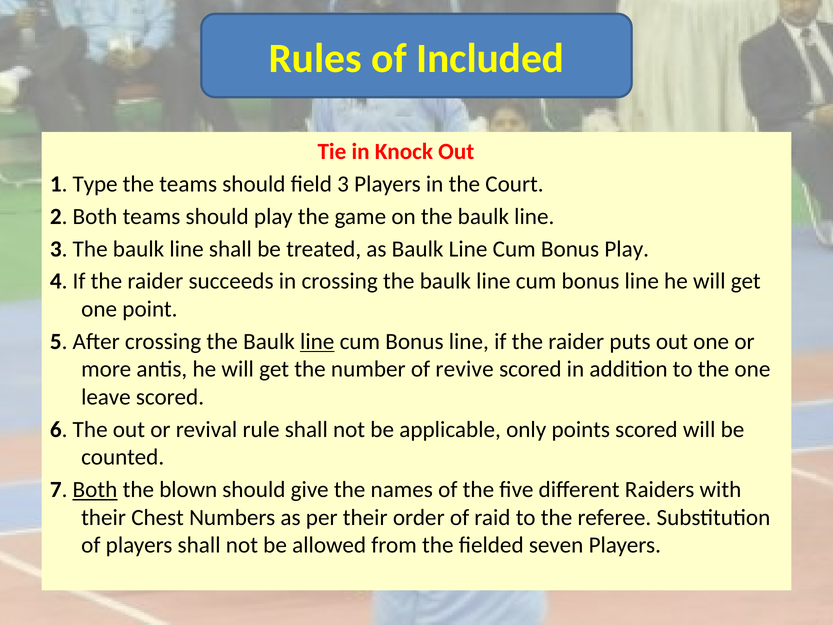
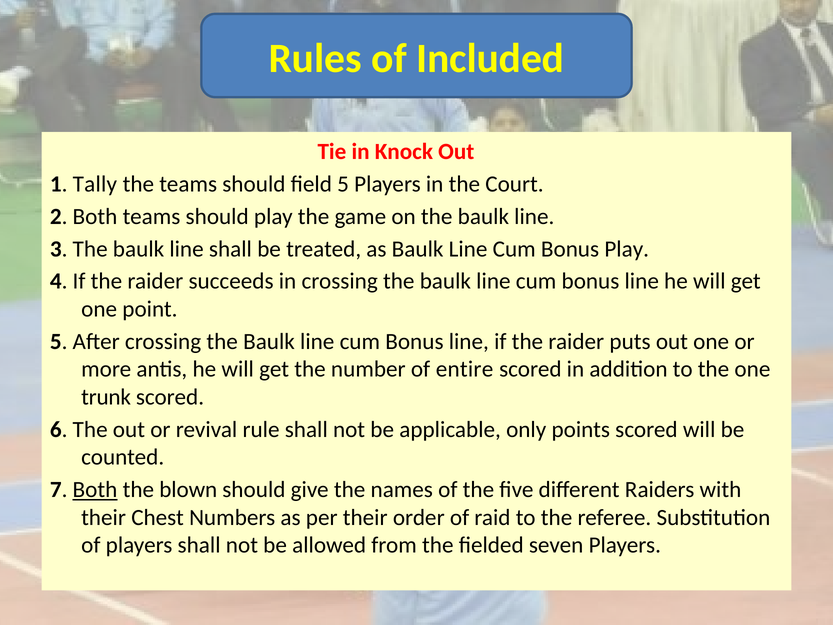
Type: Type -> Tally
field 3: 3 -> 5
line at (317, 341) underline: present -> none
revive: revive -> entire
leave: leave -> trunk
